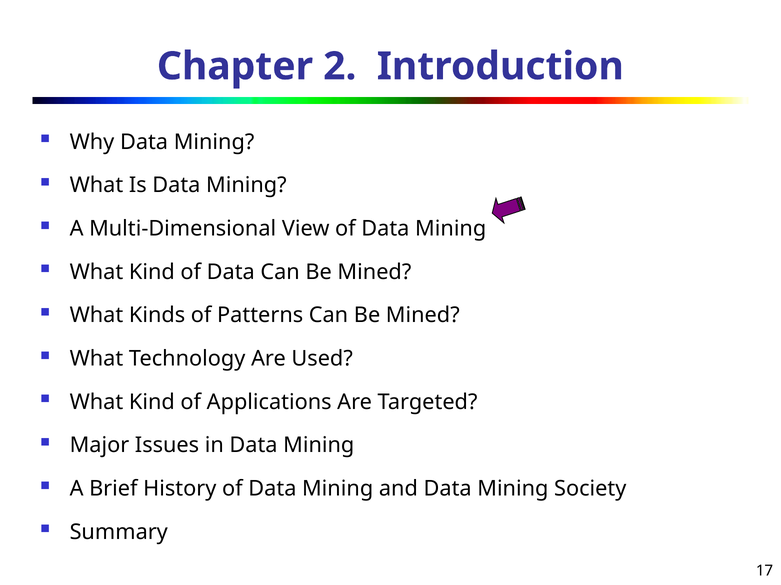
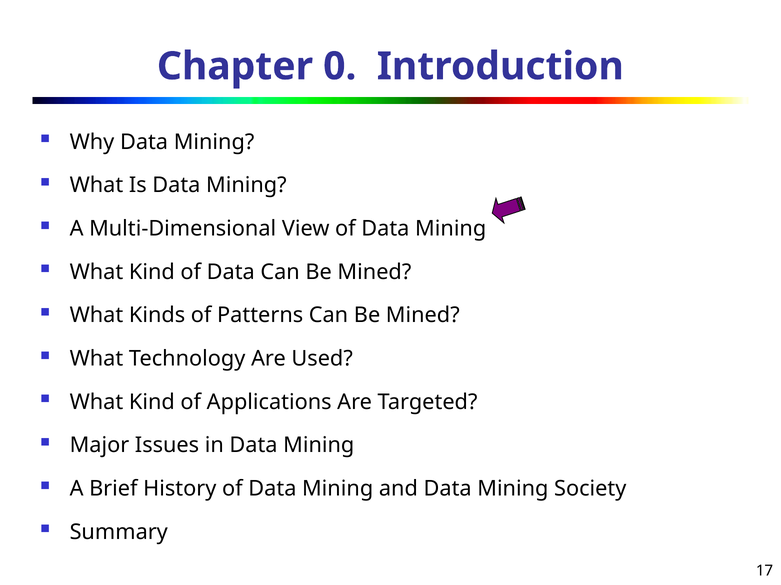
2: 2 -> 0
